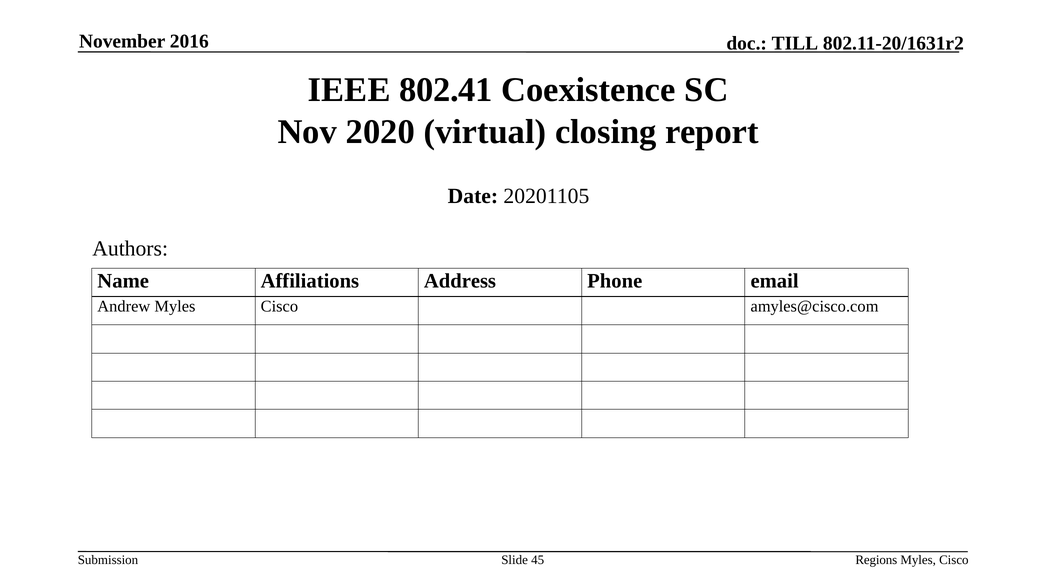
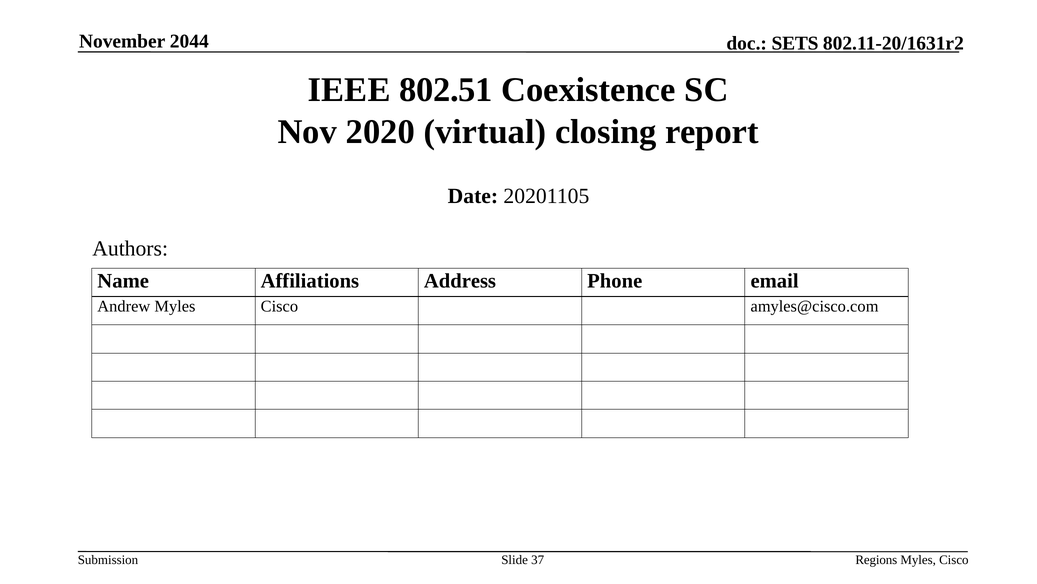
2016: 2016 -> 2044
TILL: TILL -> SETS
802.41: 802.41 -> 802.51
45: 45 -> 37
